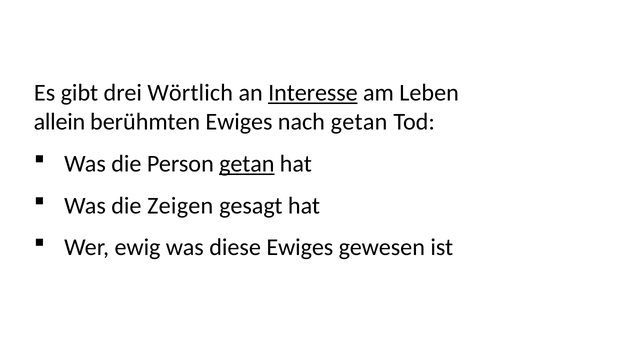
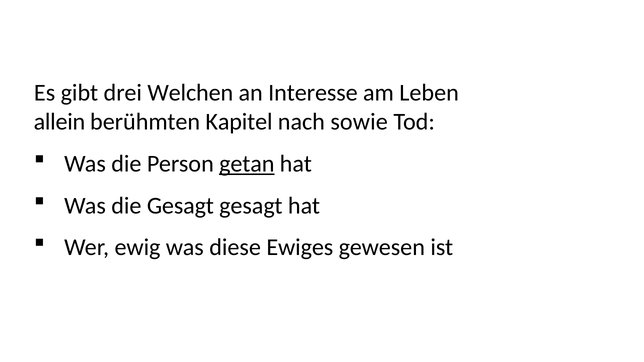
Wörtlich: Wörtlich -> Welchen
Interesse underline: present -> none
berühmten Ewiges: Ewiges -> Kapitel
nach getan: getan -> sowie
die Zeigen: Zeigen -> Gesagt
